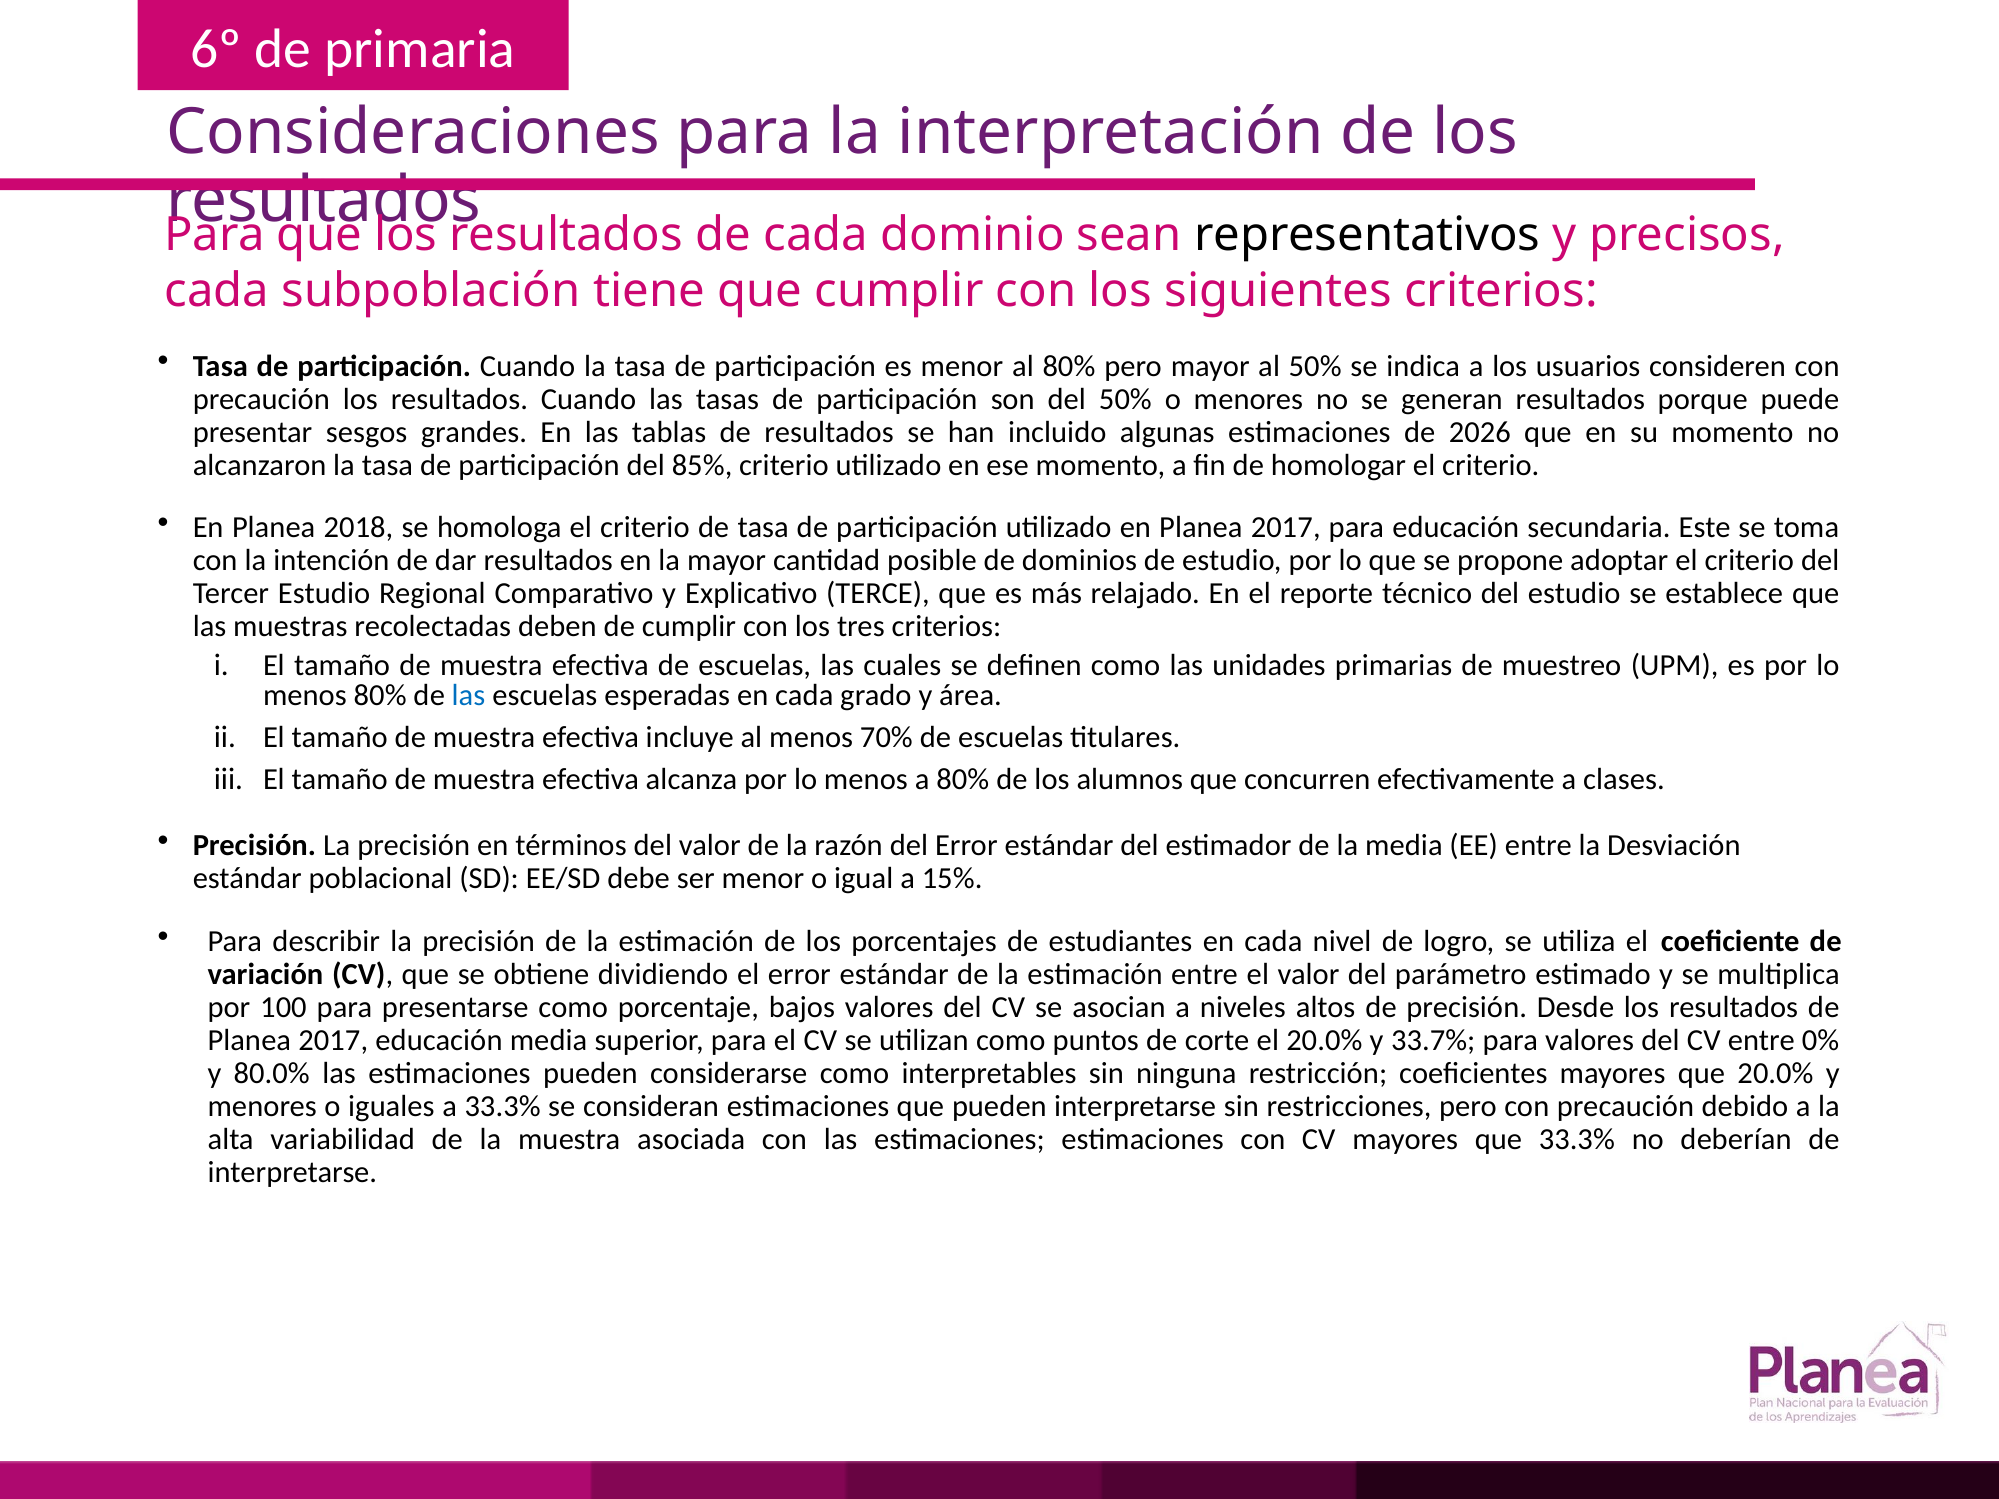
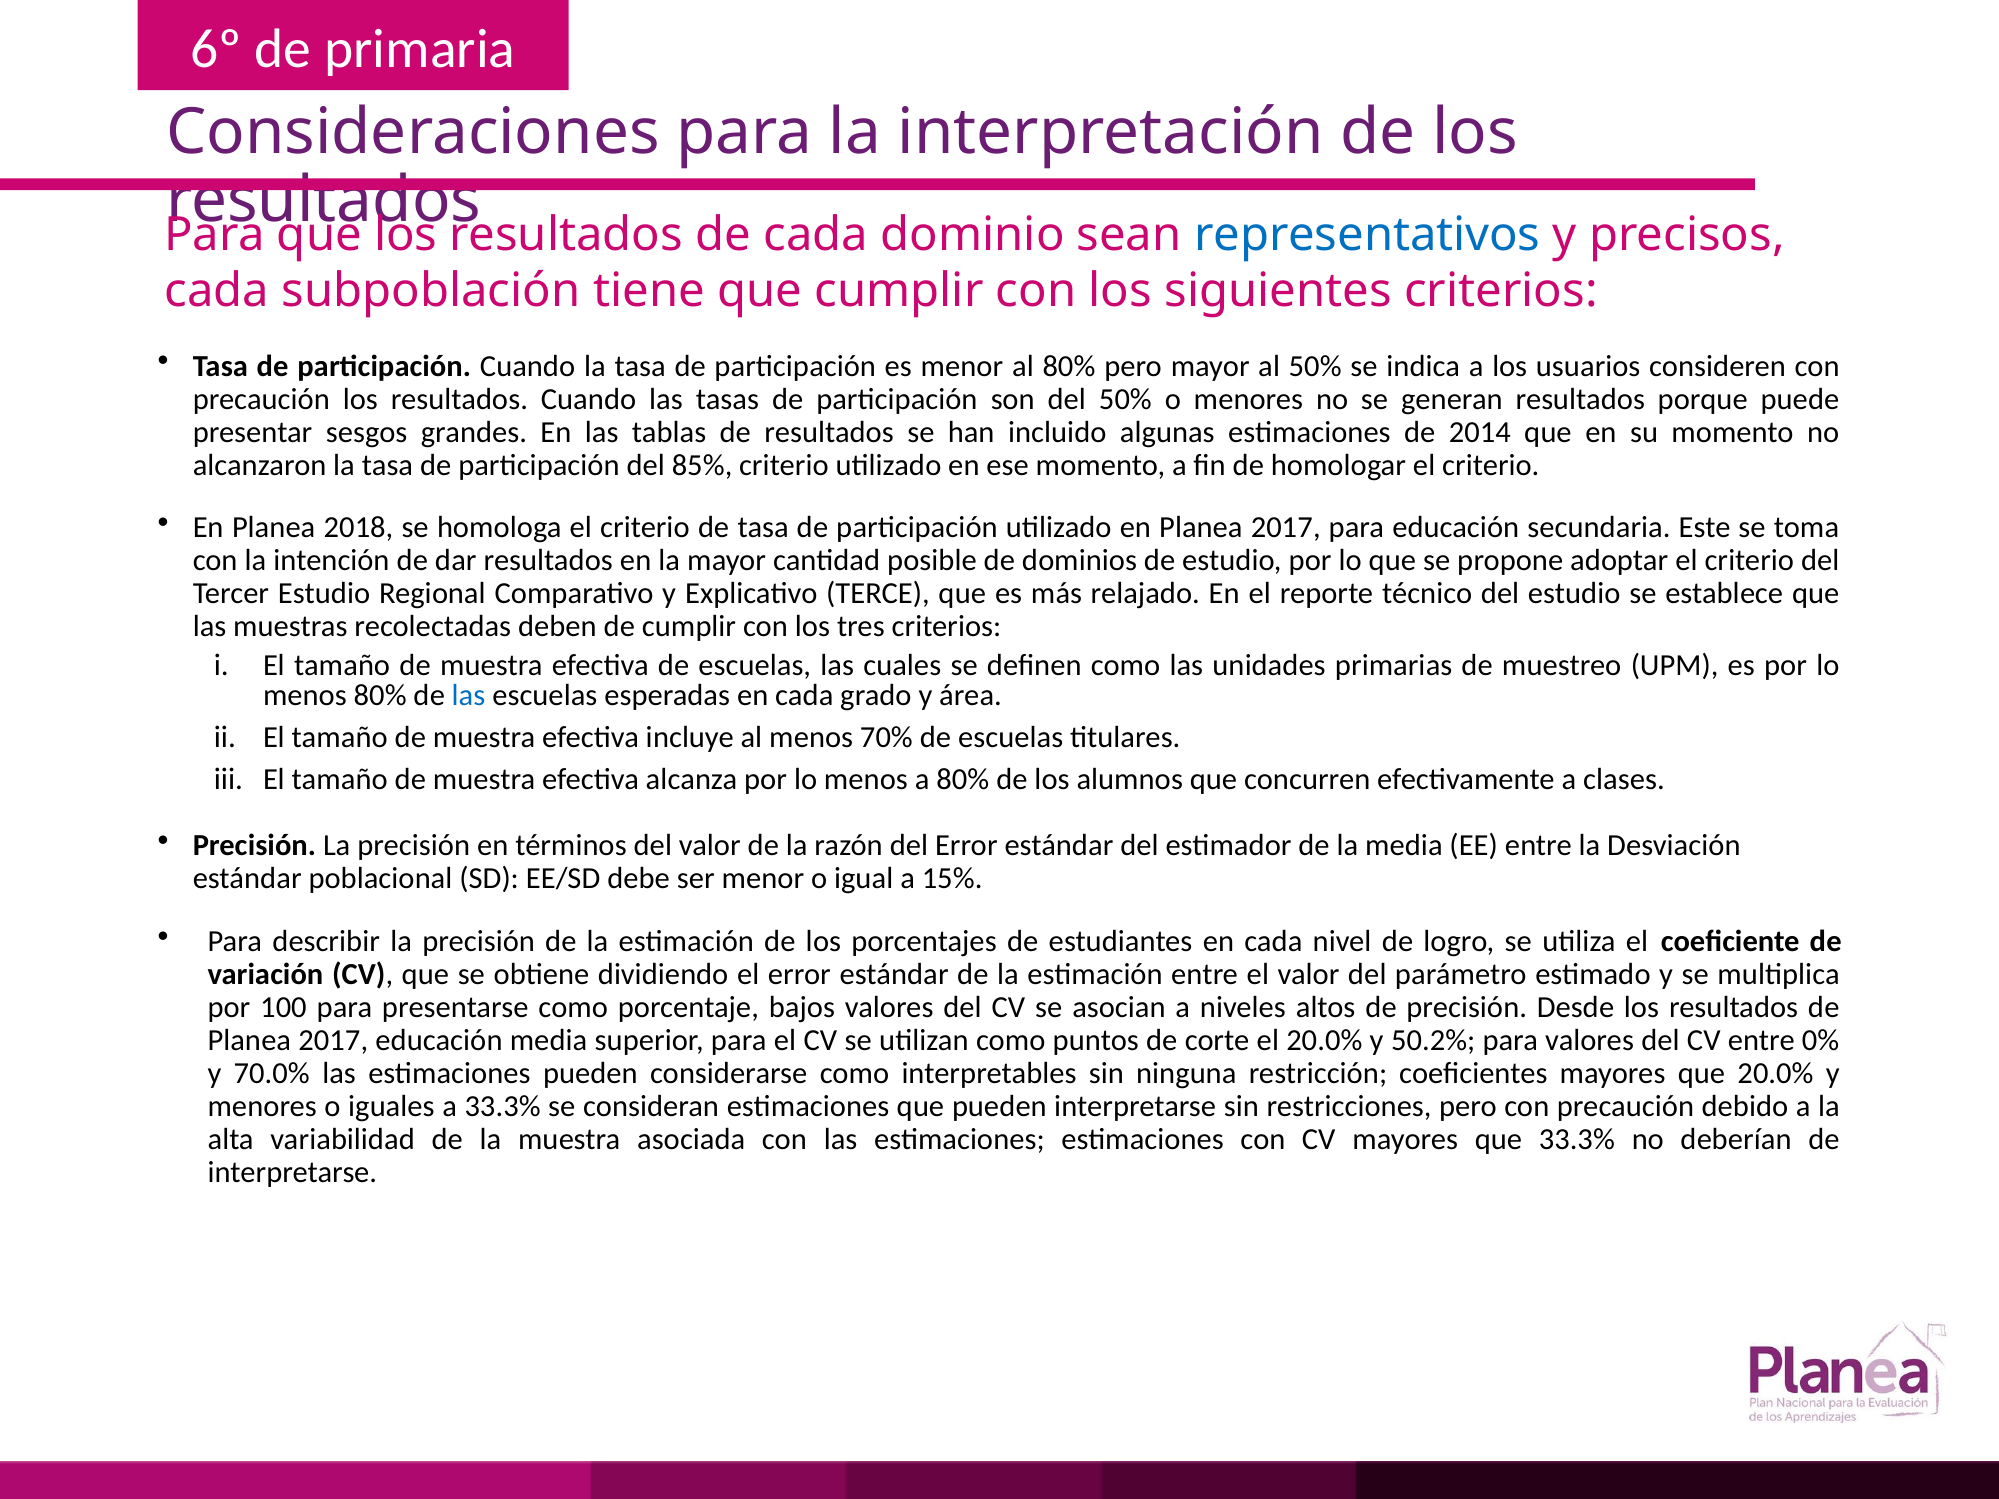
representativos colour: black -> blue
2026: 2026 -> 2014
33.7%: 33.7% -> 50.2%
80.0%: 80.0% -> 70.0%
